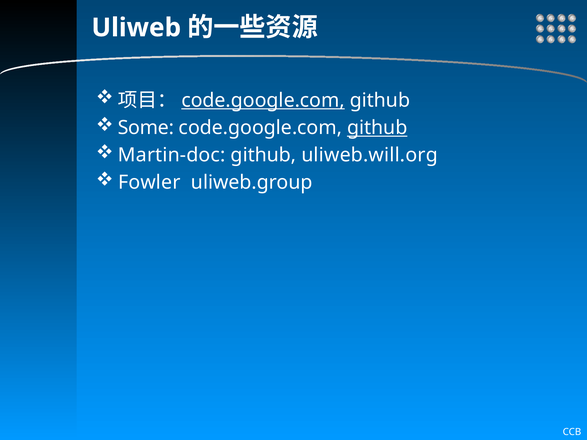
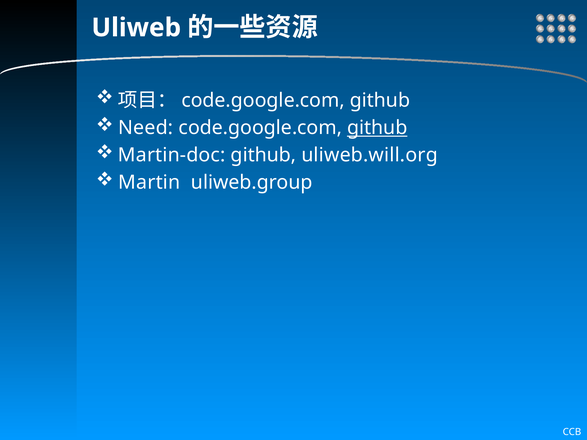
code.google.com at (263, 100) underline: present -> none
Some: Some -> Need
Fowler: Fowler -> Martin
